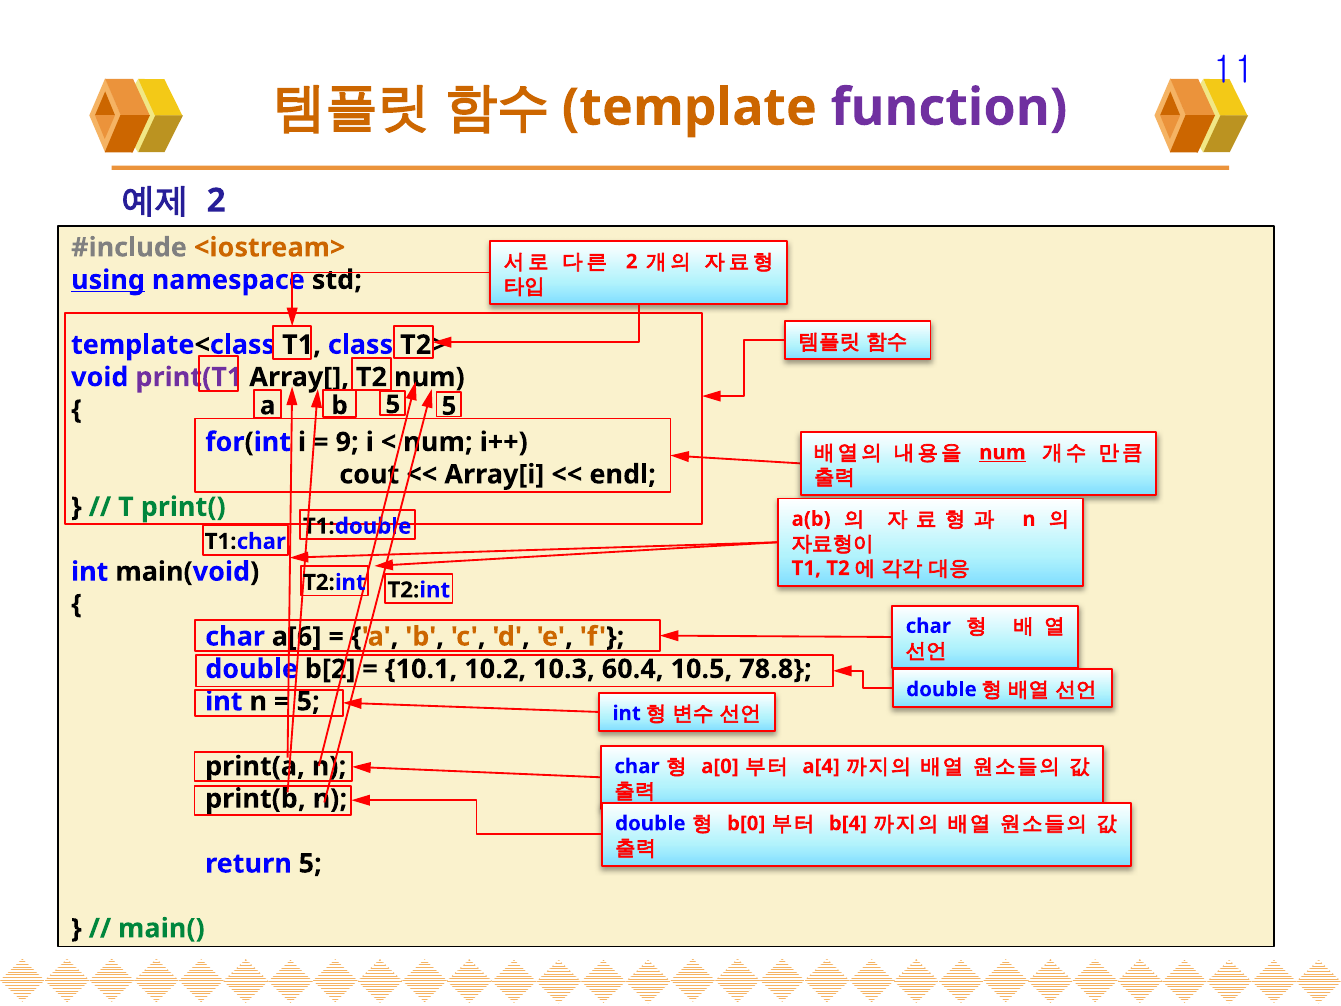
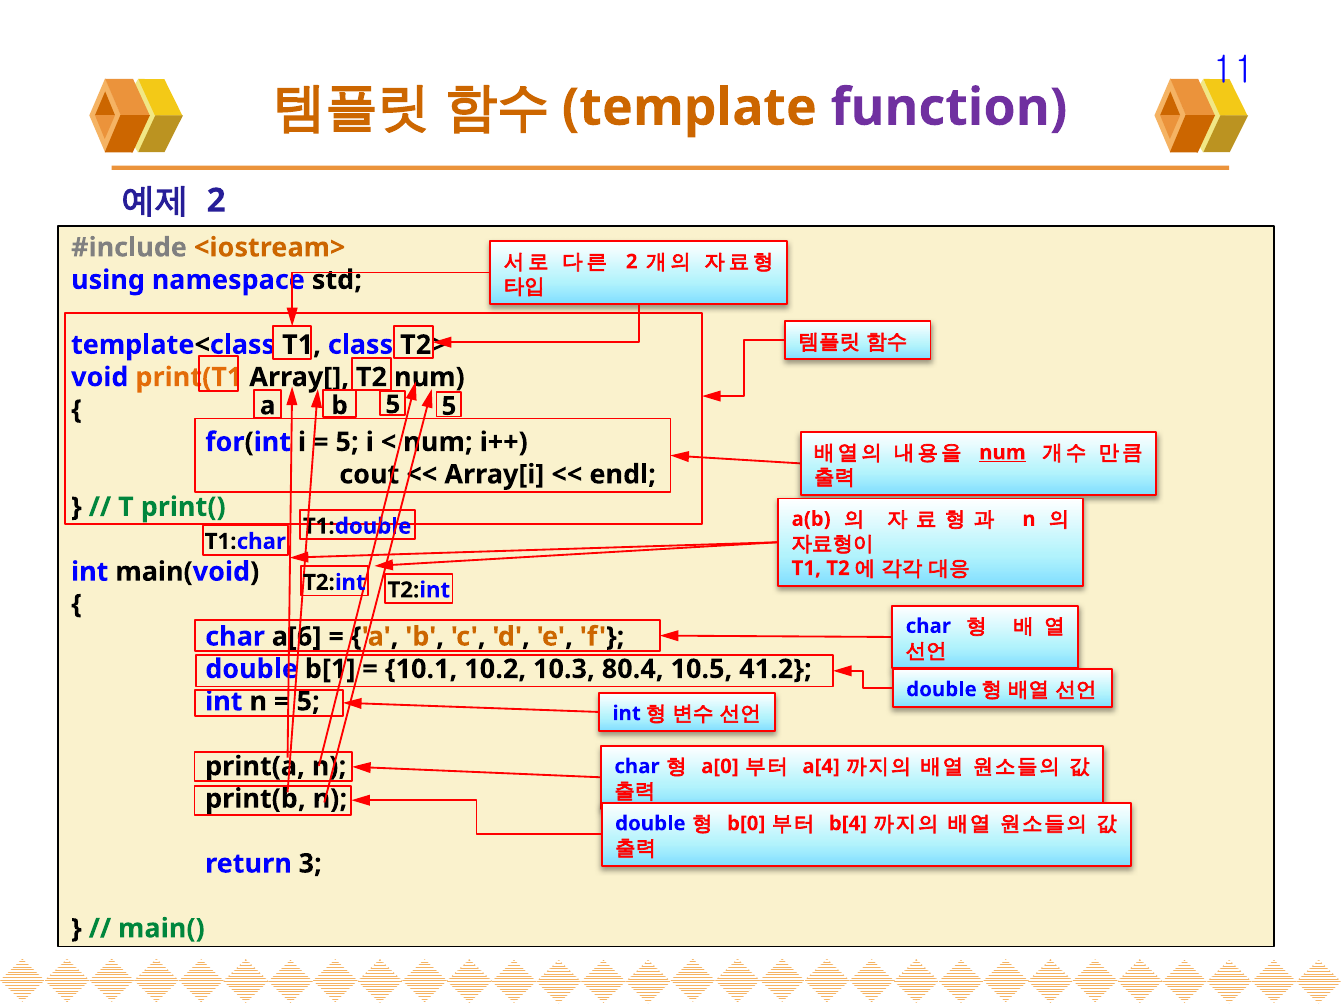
using underline: present -> none
print(T1 colour: purple -> orange
9 at (347, 442): 9 -> 5
b[2: b[2 -> b[1
60.4: 60.4 -> 80.4
78.8: 78.8 -> 41.2
return 5: 5 -> 3
